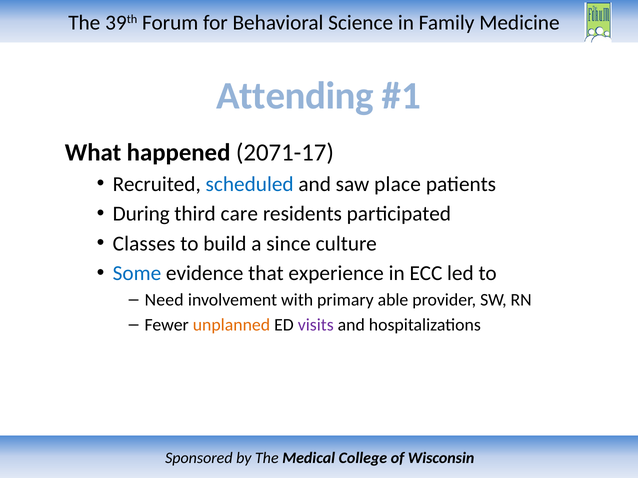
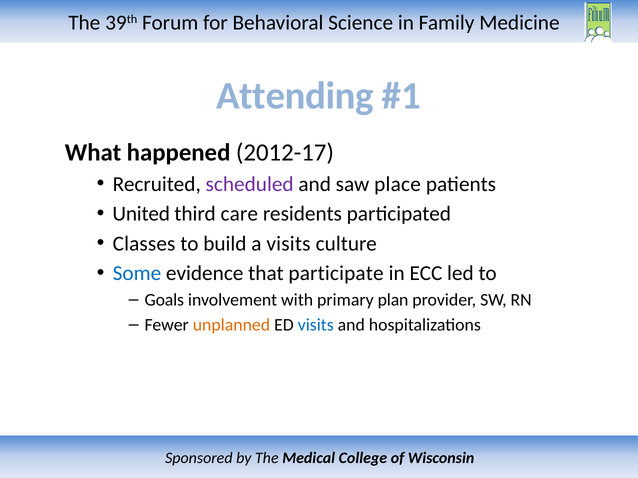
2071-17: 2071-17 -> 2012-17
scheduled colour: blue -> purple
During: During -> United
a since: since -> visits
experience: experience -> participate
Need: Need -> Goals
able: able -> plan
visits at (316, 325) colour: purple -> blue
